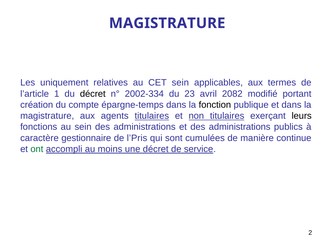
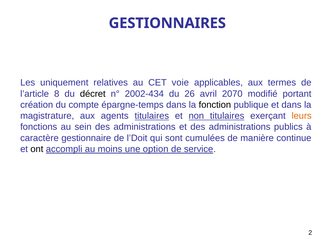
MAGISTRATURE at (167, 23): MAGISTRATURE -> GESTIONNAIRES
CET sein: sein -> voie
1: 1 -> 8
2002-334: 2002-334 -> 2002-434
23: 23 -> 26
2082: 2082 -> 2070
leurs colour: black -> orange
l’Pris: l’Pris -> l’Doit
ont colour: green -> black
une décret: décret -> option
